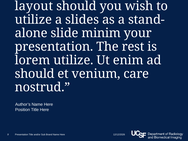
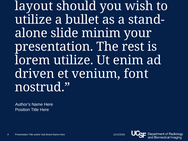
slides: slides -> bullet
should at (35, 74): should -> driven
care: care -> font
